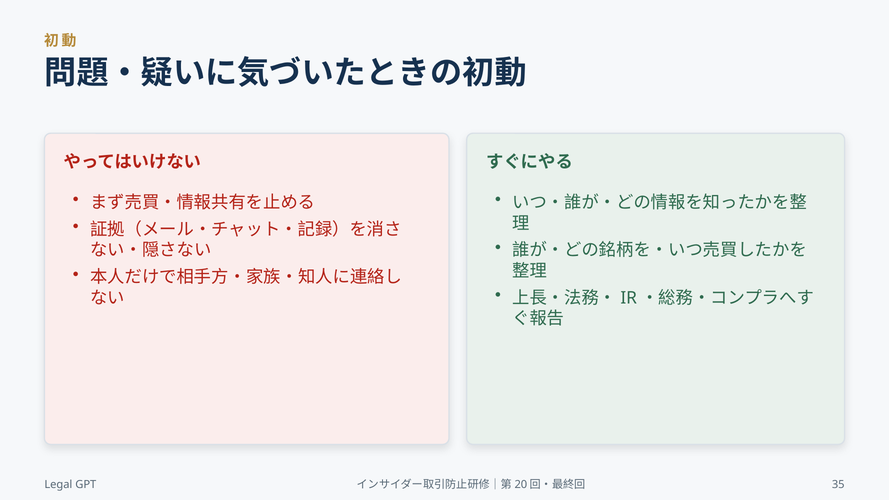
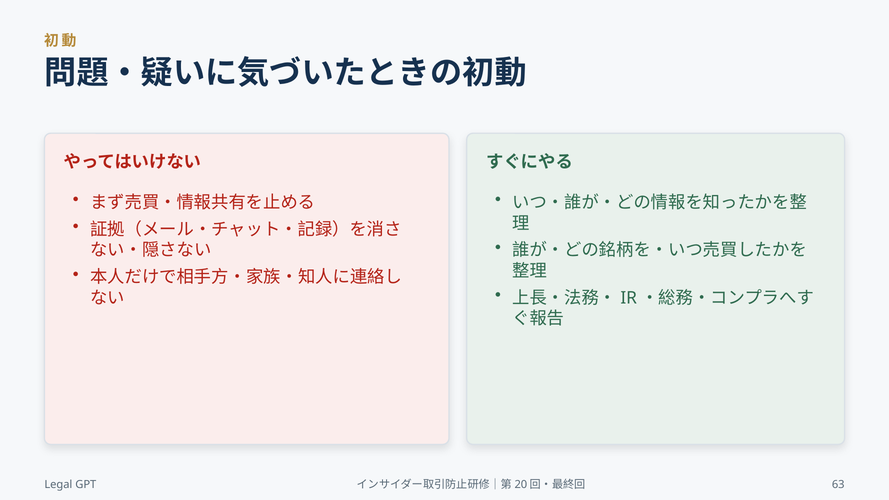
35: 35 -> 63
